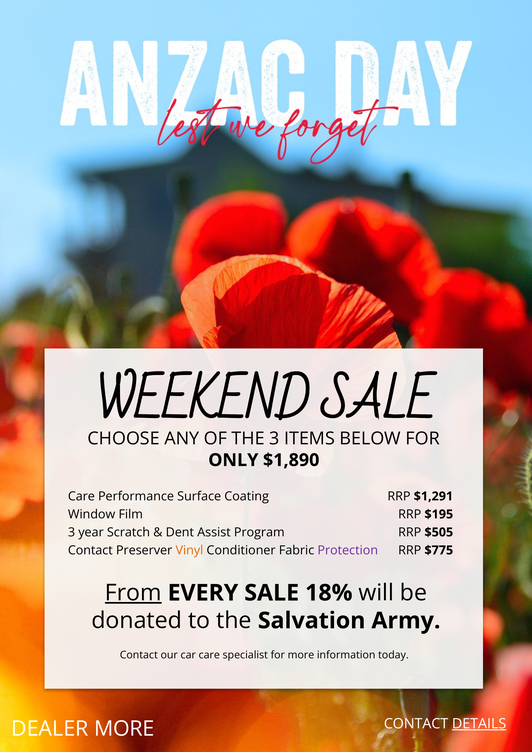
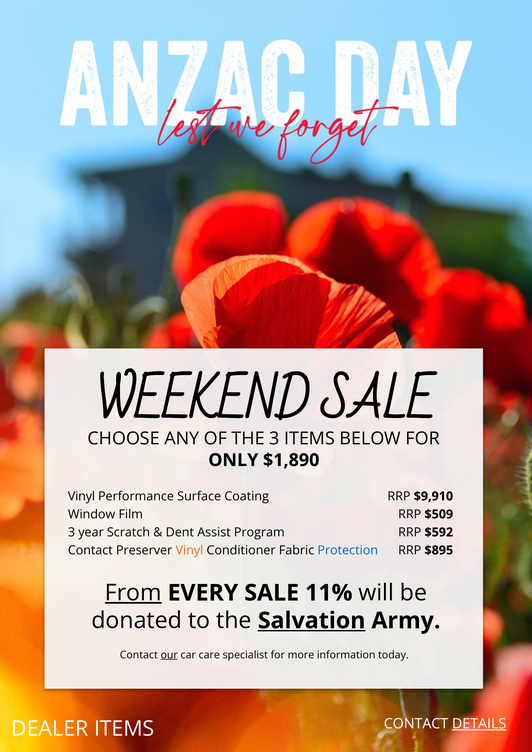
Care at (81, 497): Care -> Vinyl
$1,291: $1,291 -> $9,910
$195: $195 -> $509
$505: $505 -> $592
Protection colour: purple -> blue
$775: $775 -> $895
18%: 18% -> 11%
Salvation underline: none -> present
our underline: none -> present
DEALER MORE: MORE -> ITEMS
